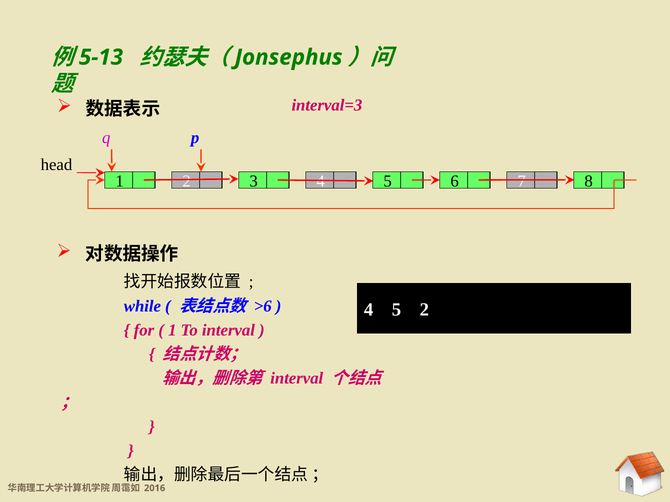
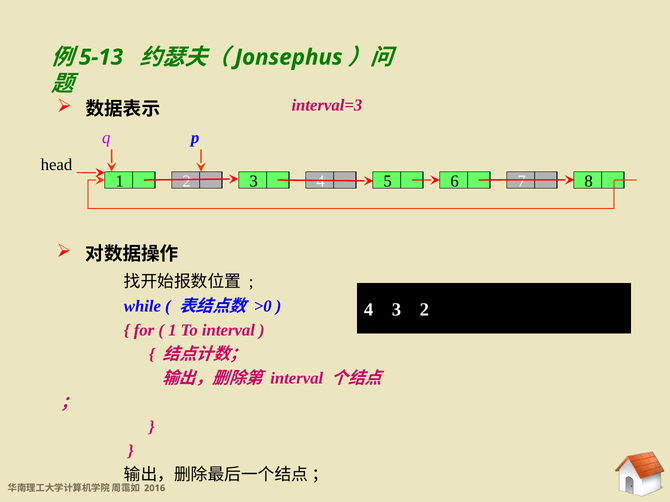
>6: >6 -> >0
5 at (396, 310): 5 -> 3
